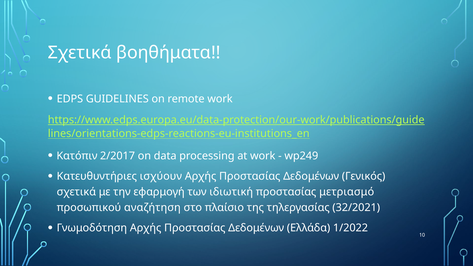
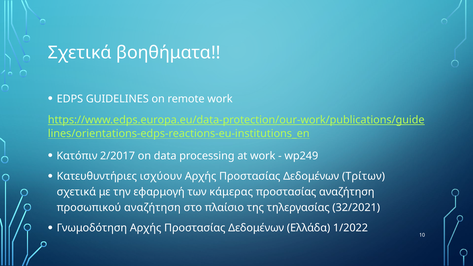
Γενικός: Γενικός -> Τρίτων
ιδιωτική: ιδιωτική -> κάμερας
προστασίας μετριασμό: μετριασμό -> αναζήτηση
